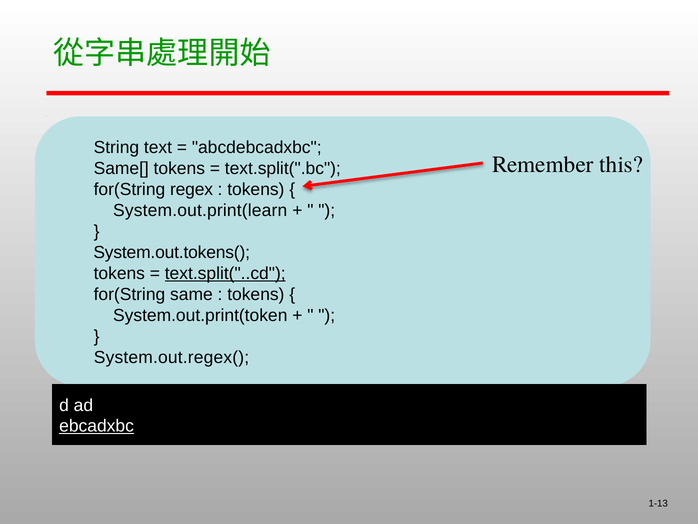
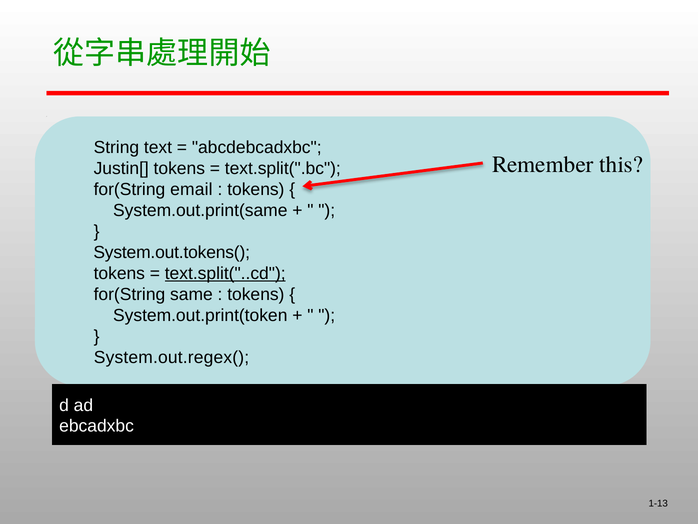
Same[: Same[ -> Justin[
regex: regex -> email
System.out.print(learn: System.out.print(learn -> System.out.print(same
ebcadxbc underline: present -> none
